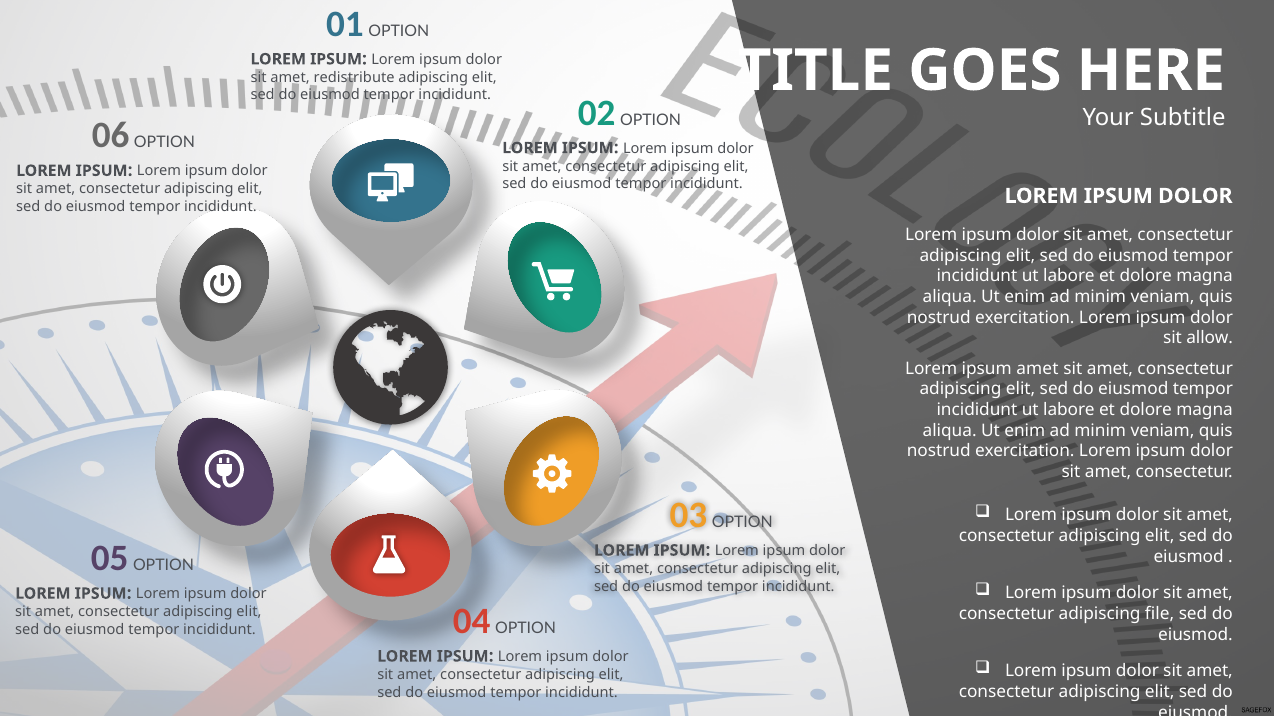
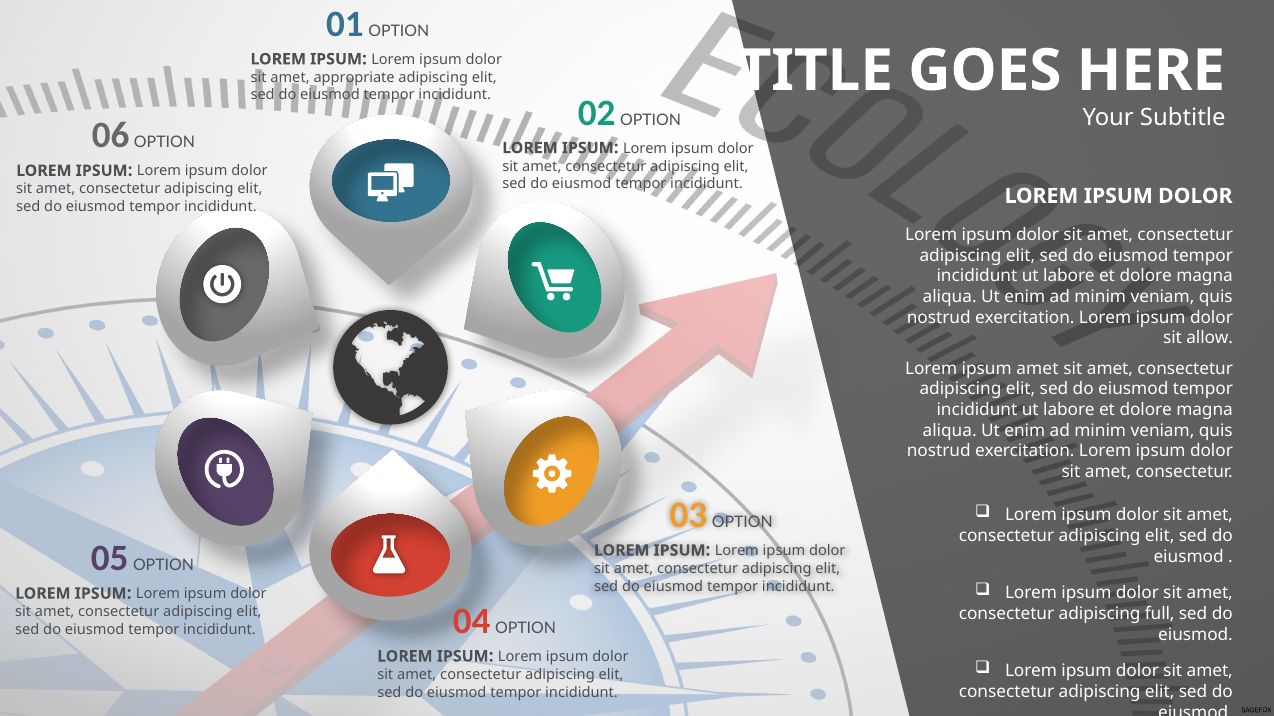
redistribute: redistribute -> appropriate
file: file -> full
